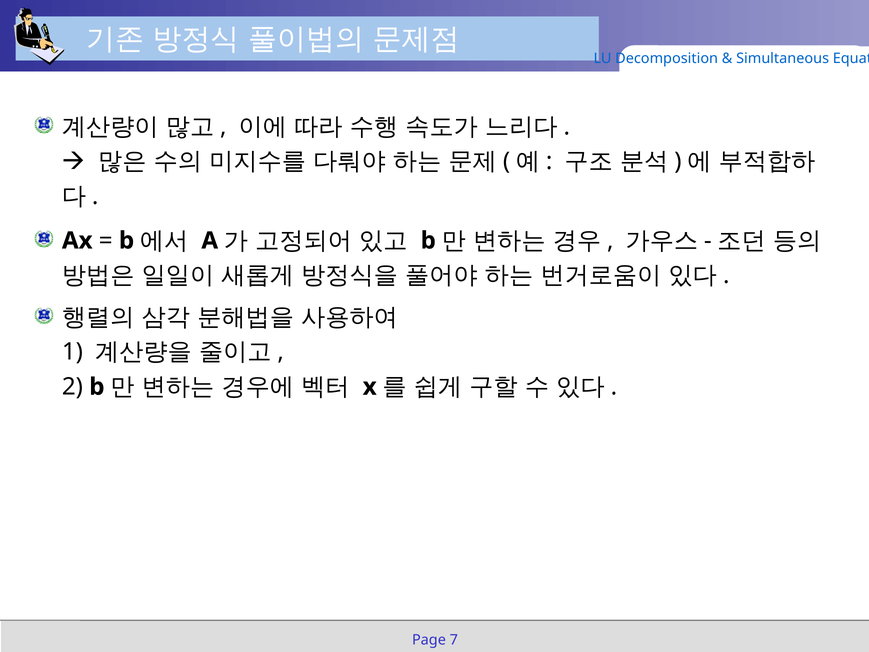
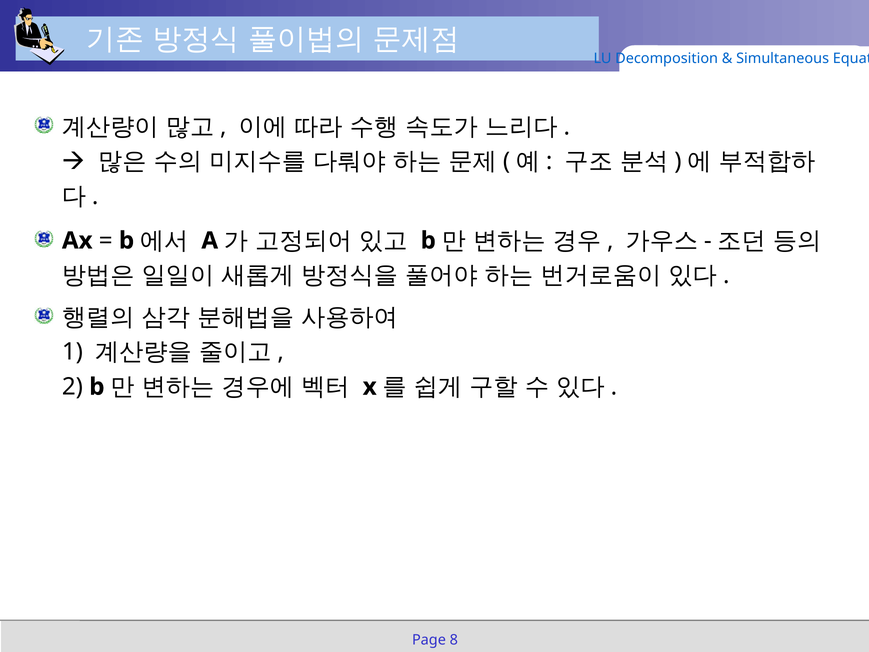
7: 7 -> 8
